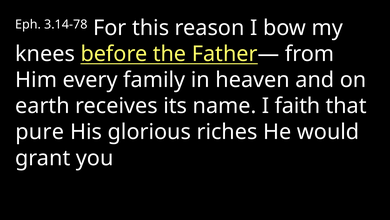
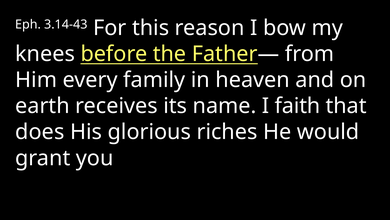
3.14-78: 3.14-78 -> 3.14-43
pure: pure -> does
